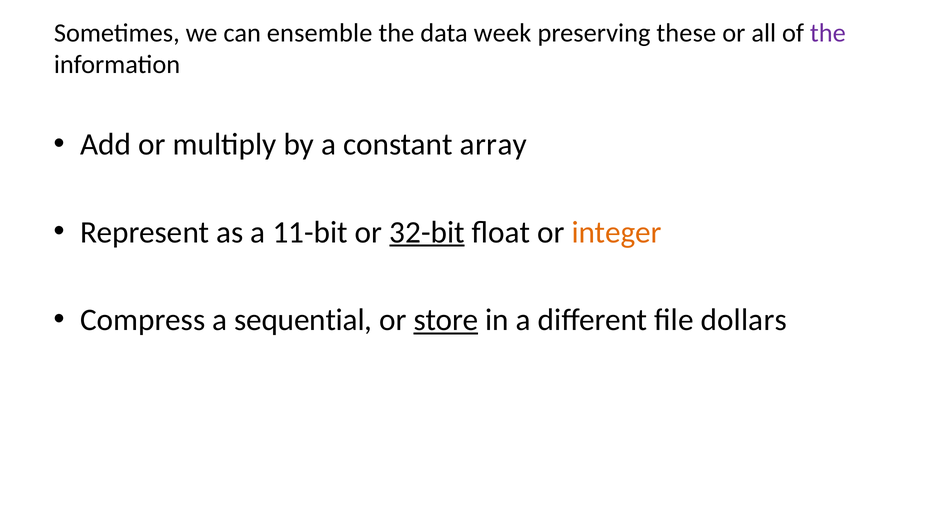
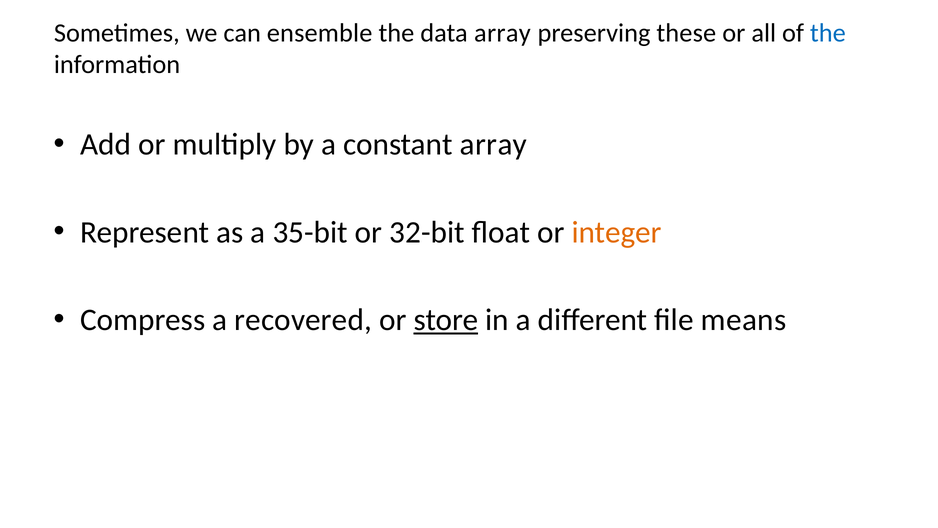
data week: week -> array
the at (828, 33) colour: purple -> blue
11-bit: 11-bit -> 35-bit
32-bit underline: present -> none
sequential: sequential -> recovered
dollars: dollars -> means
